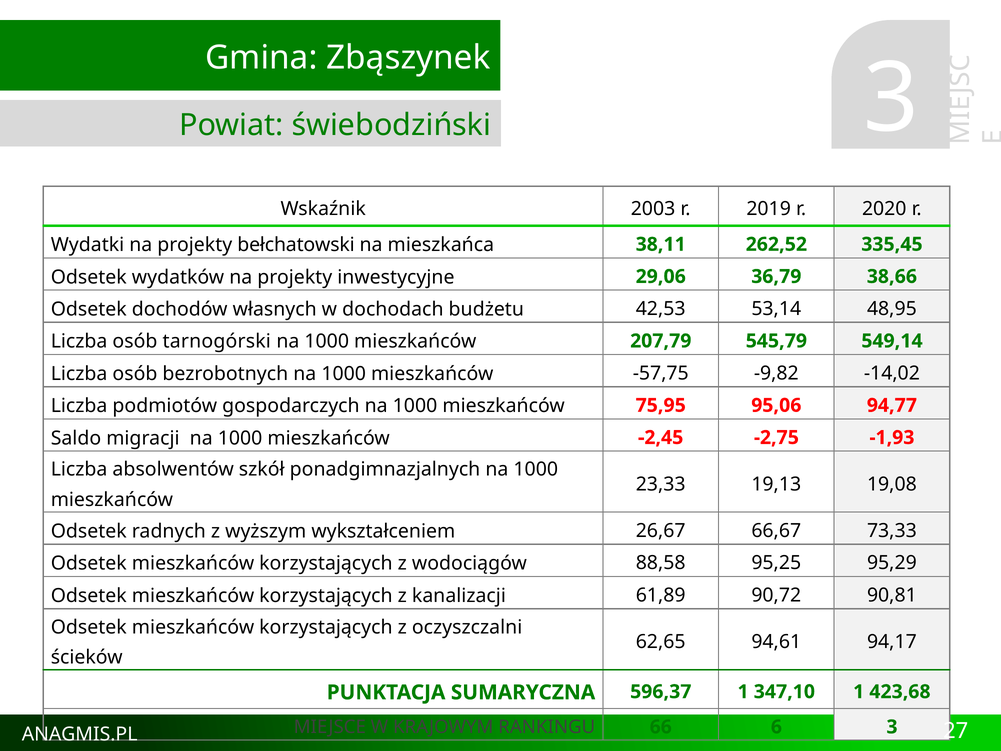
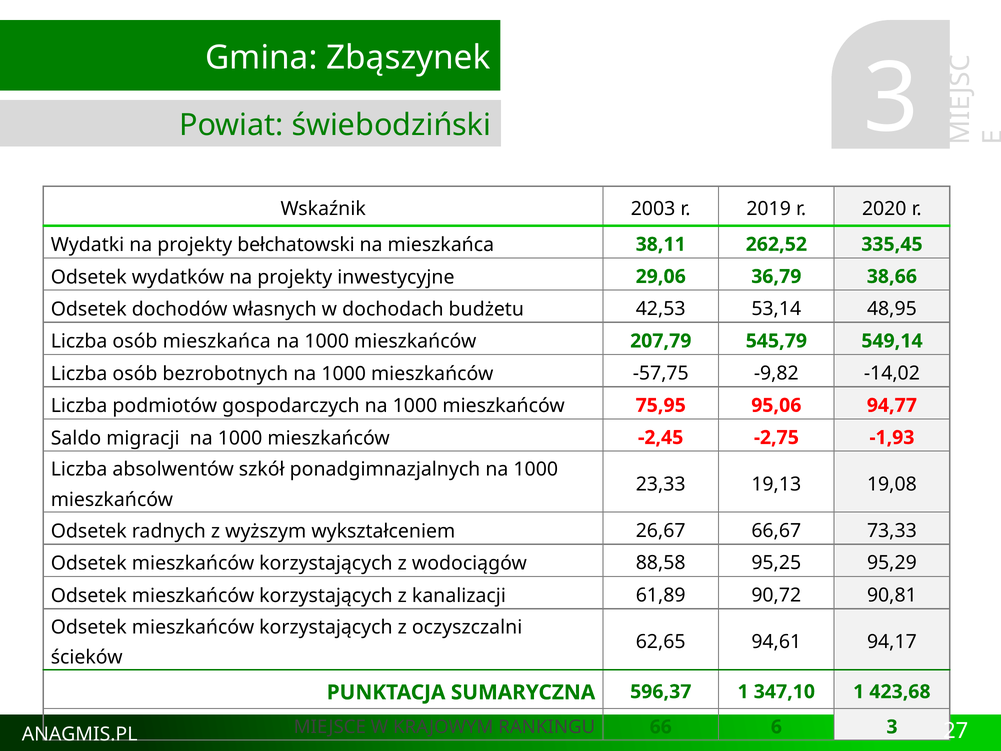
osób tarnogórski: tarnogórski -> mieszkańca
